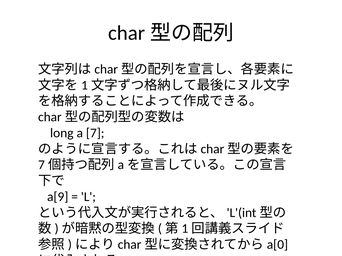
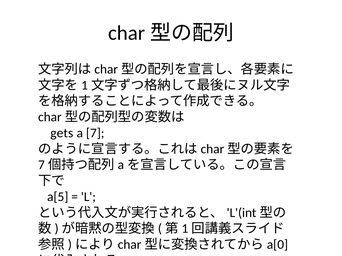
long: long -> gets
a[9: a[9 -> a[5
